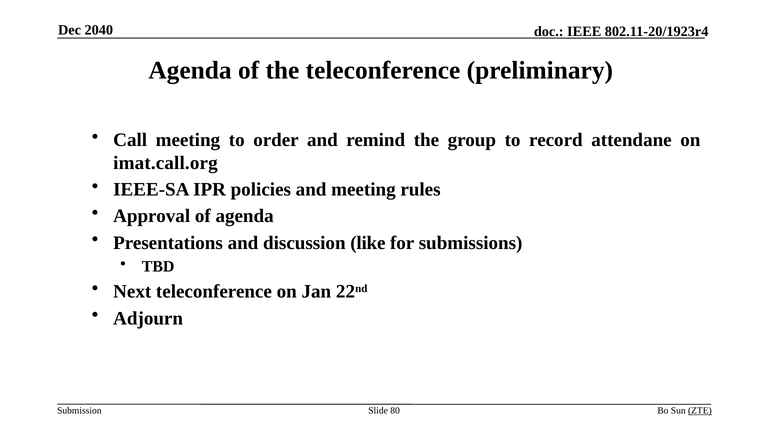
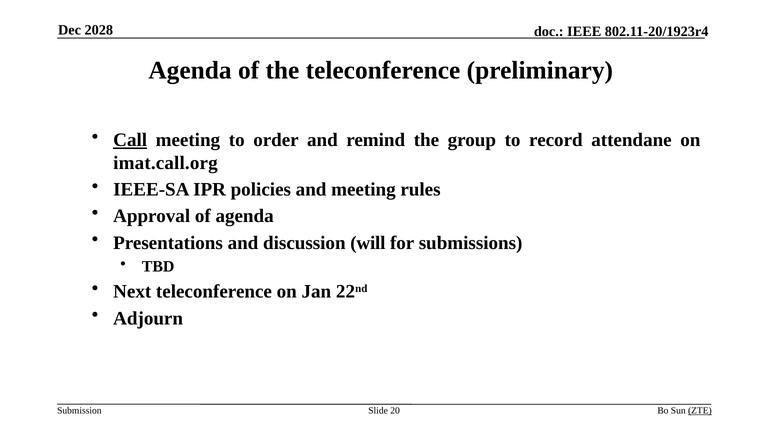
2040: 2040 -> 2028
Call underline: none -> present
like: like -> will
80: 80 -> 20
